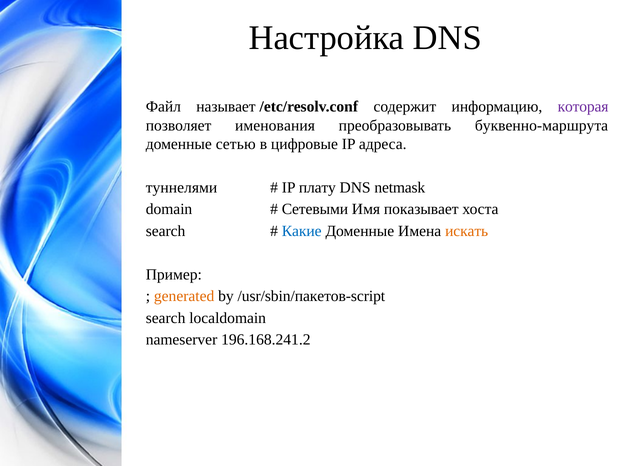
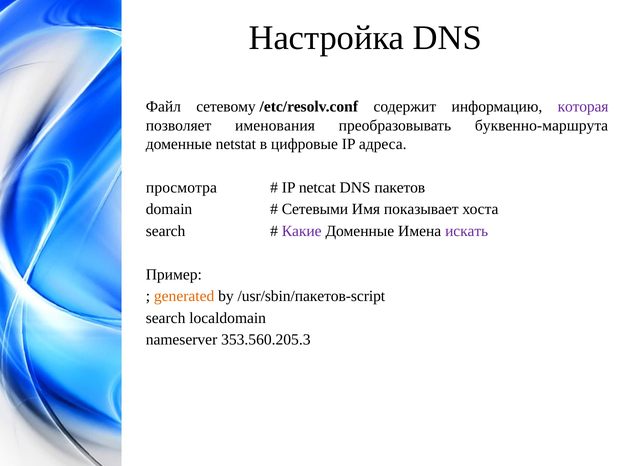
называет: называет -> сетевому
сетью: сетью -> netstat
туннелями: туннелями -> просмотра
плату: плату -> netcat
netmask: netmask -> пакетов
Какие colour: blue -> purple
искать colour: orange -> purple
196.168.241.2: 196.168.241.2 -> 353.560.205.3
